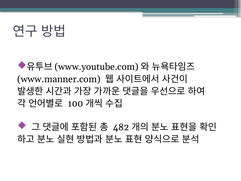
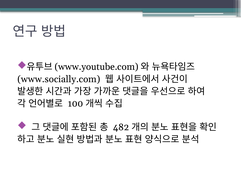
www.manner.com: www.manner.com -> www.socially.com
